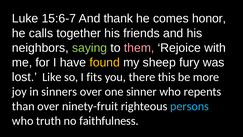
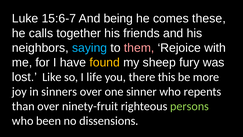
thank: thank -> being
honor: honor -> these
saying colour: light green -> light blue
fits: fits -> life
persons colour: light blue -> light green
truth: truth -> been
faithfulness: faithfulness -> dissensions
